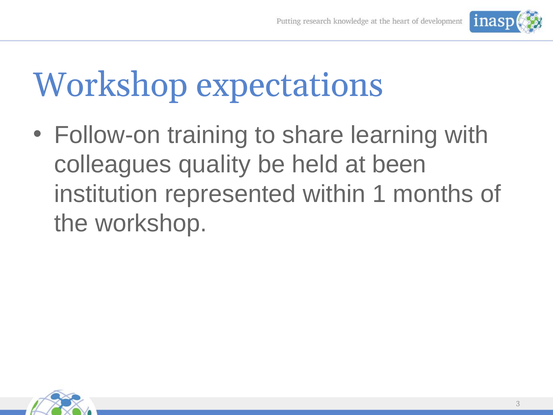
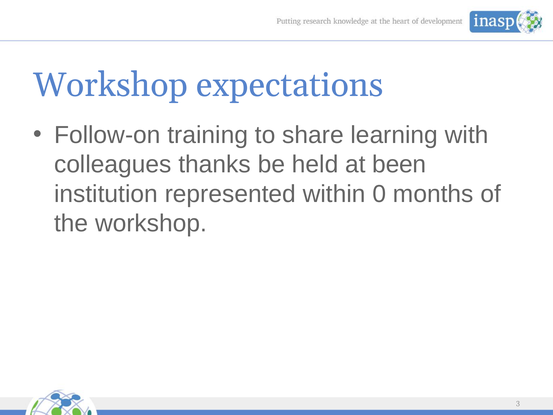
quality: quality -> thanks
1: 1 -> 0
